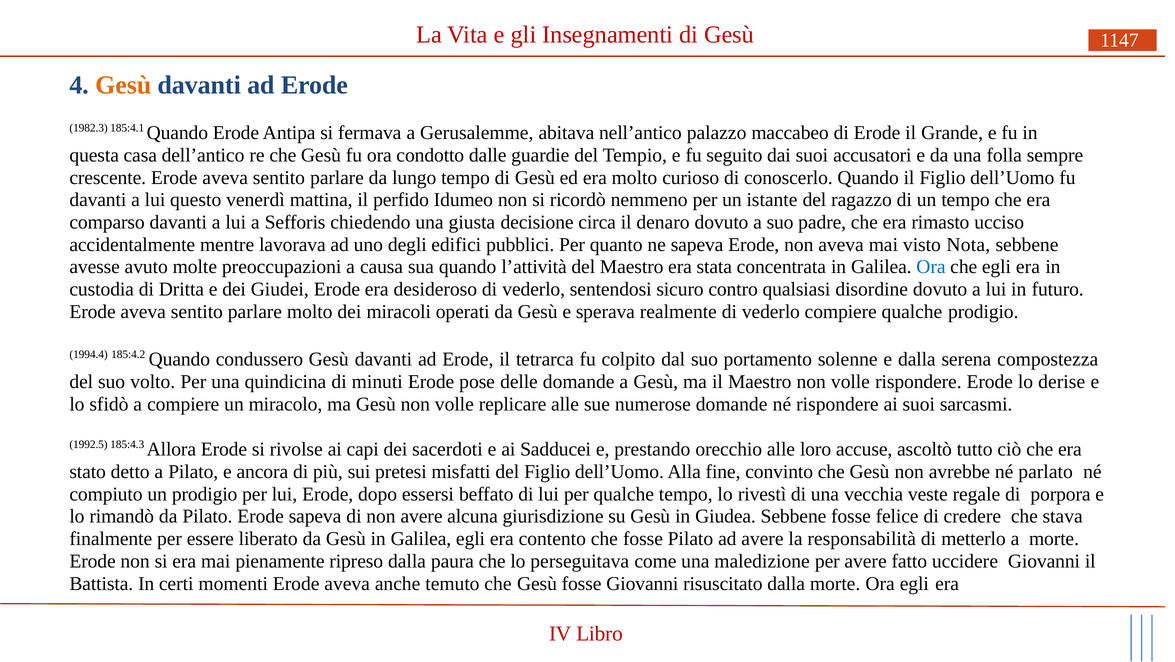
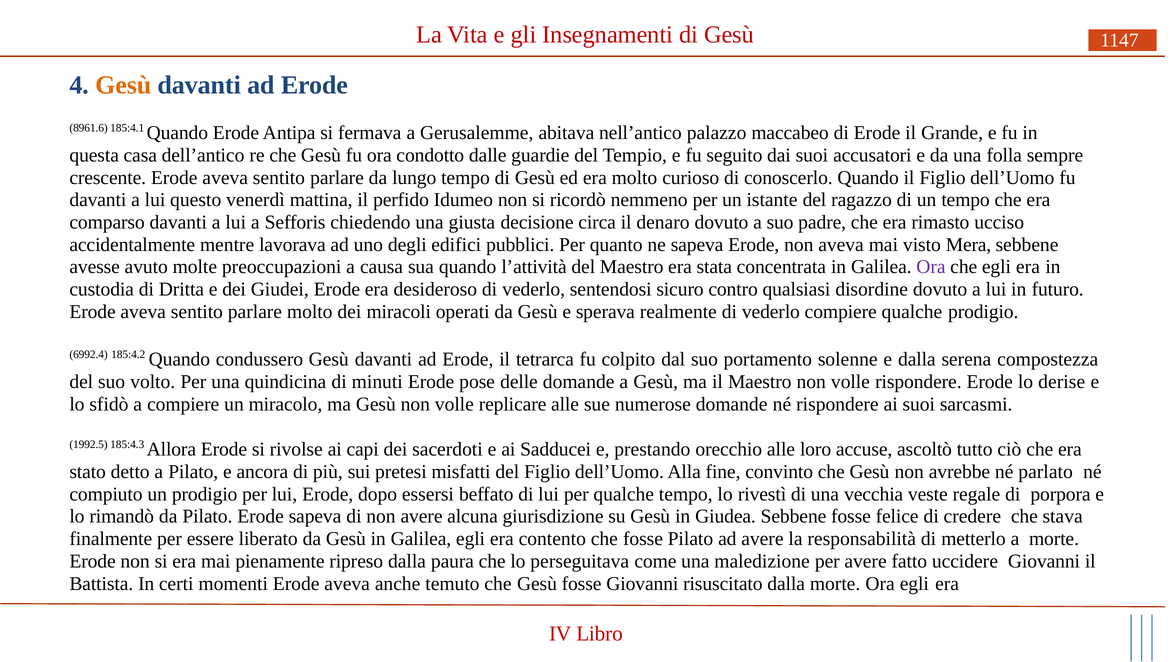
1982.3: 1982.3 -> 8961.6
Nota: Nota -> Mera
Ora at (931, 267) colour: blue -> purple
1994.4: 1994.4 -> 6992.4
